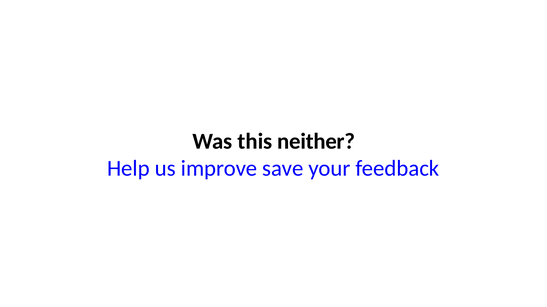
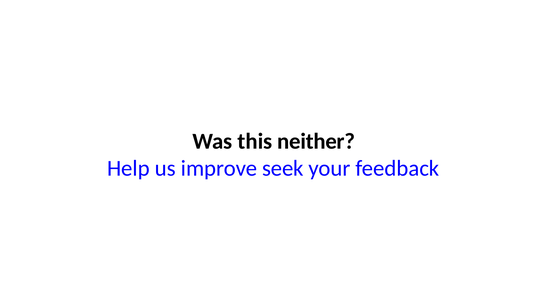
save: save -> seek
